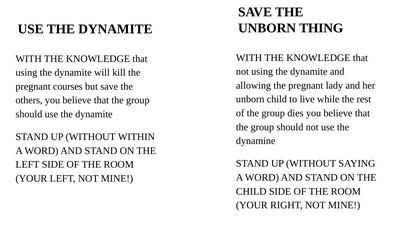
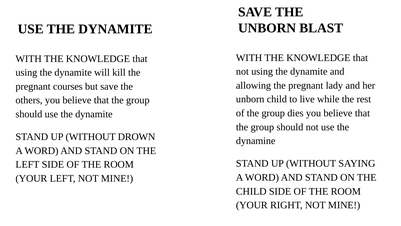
THING: THING -> BLAST
WITHIN: WITHIN -> DROWN
